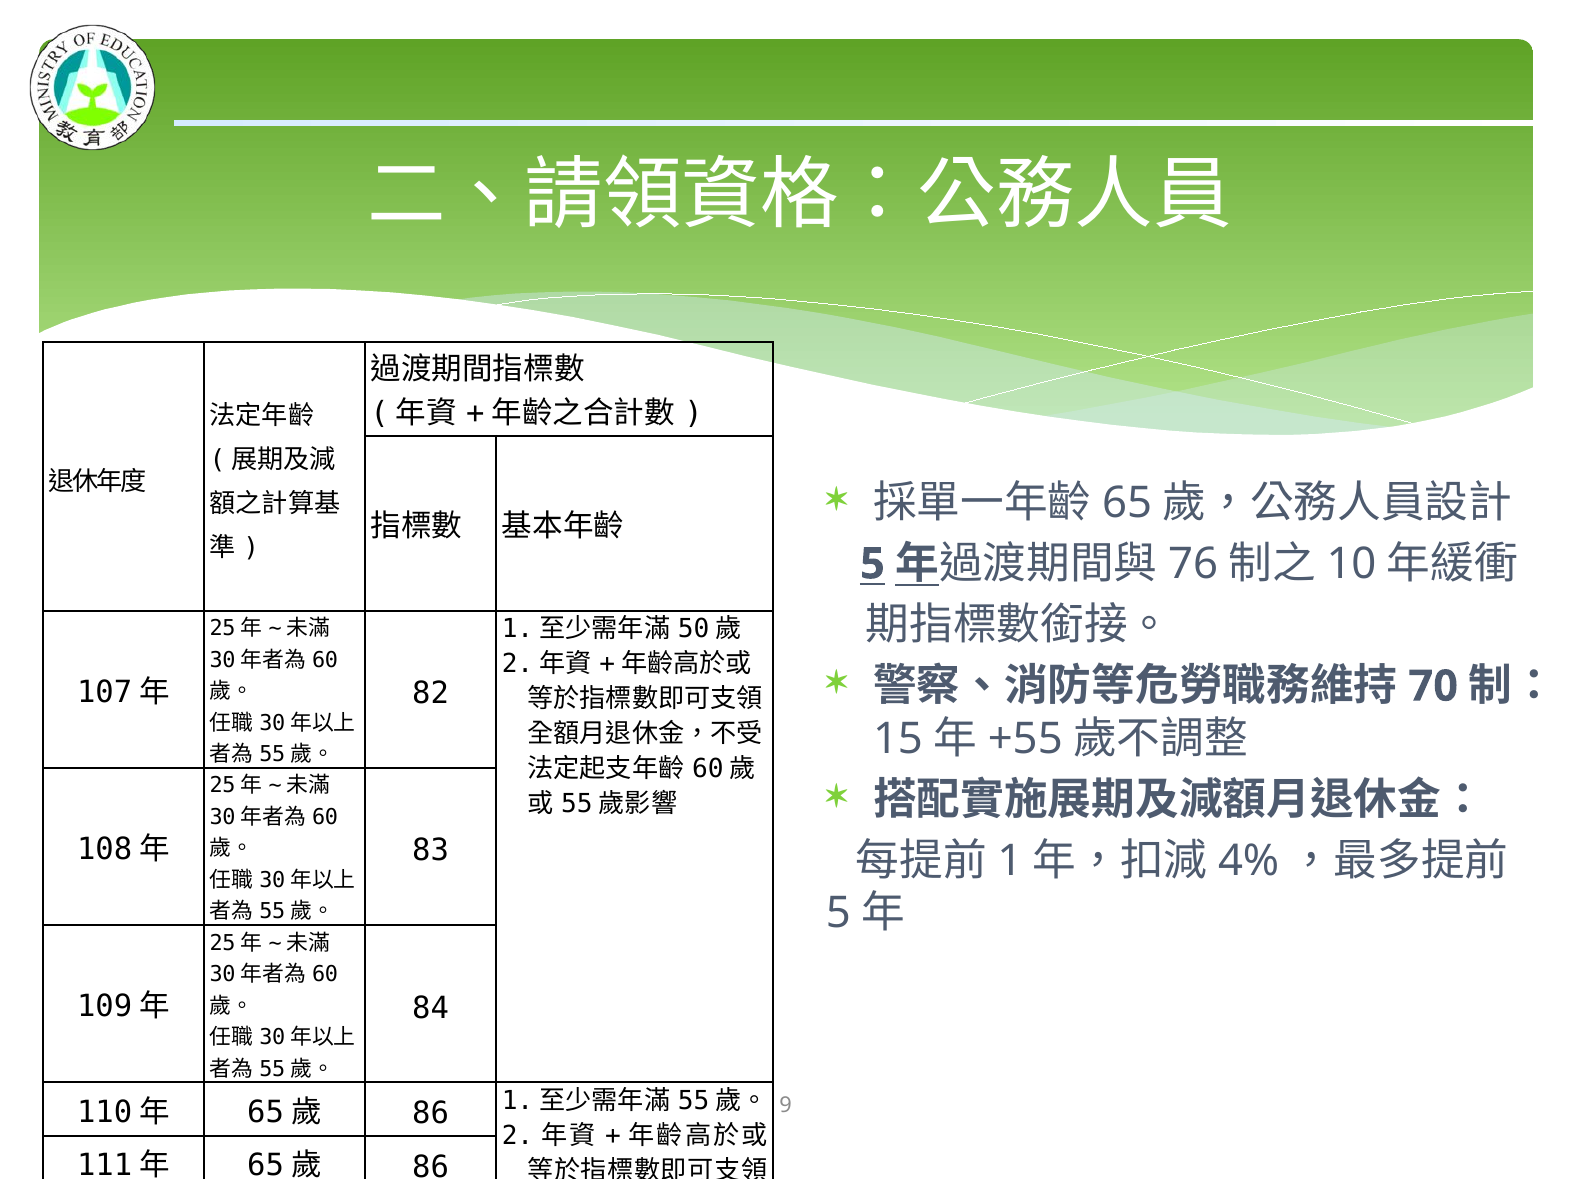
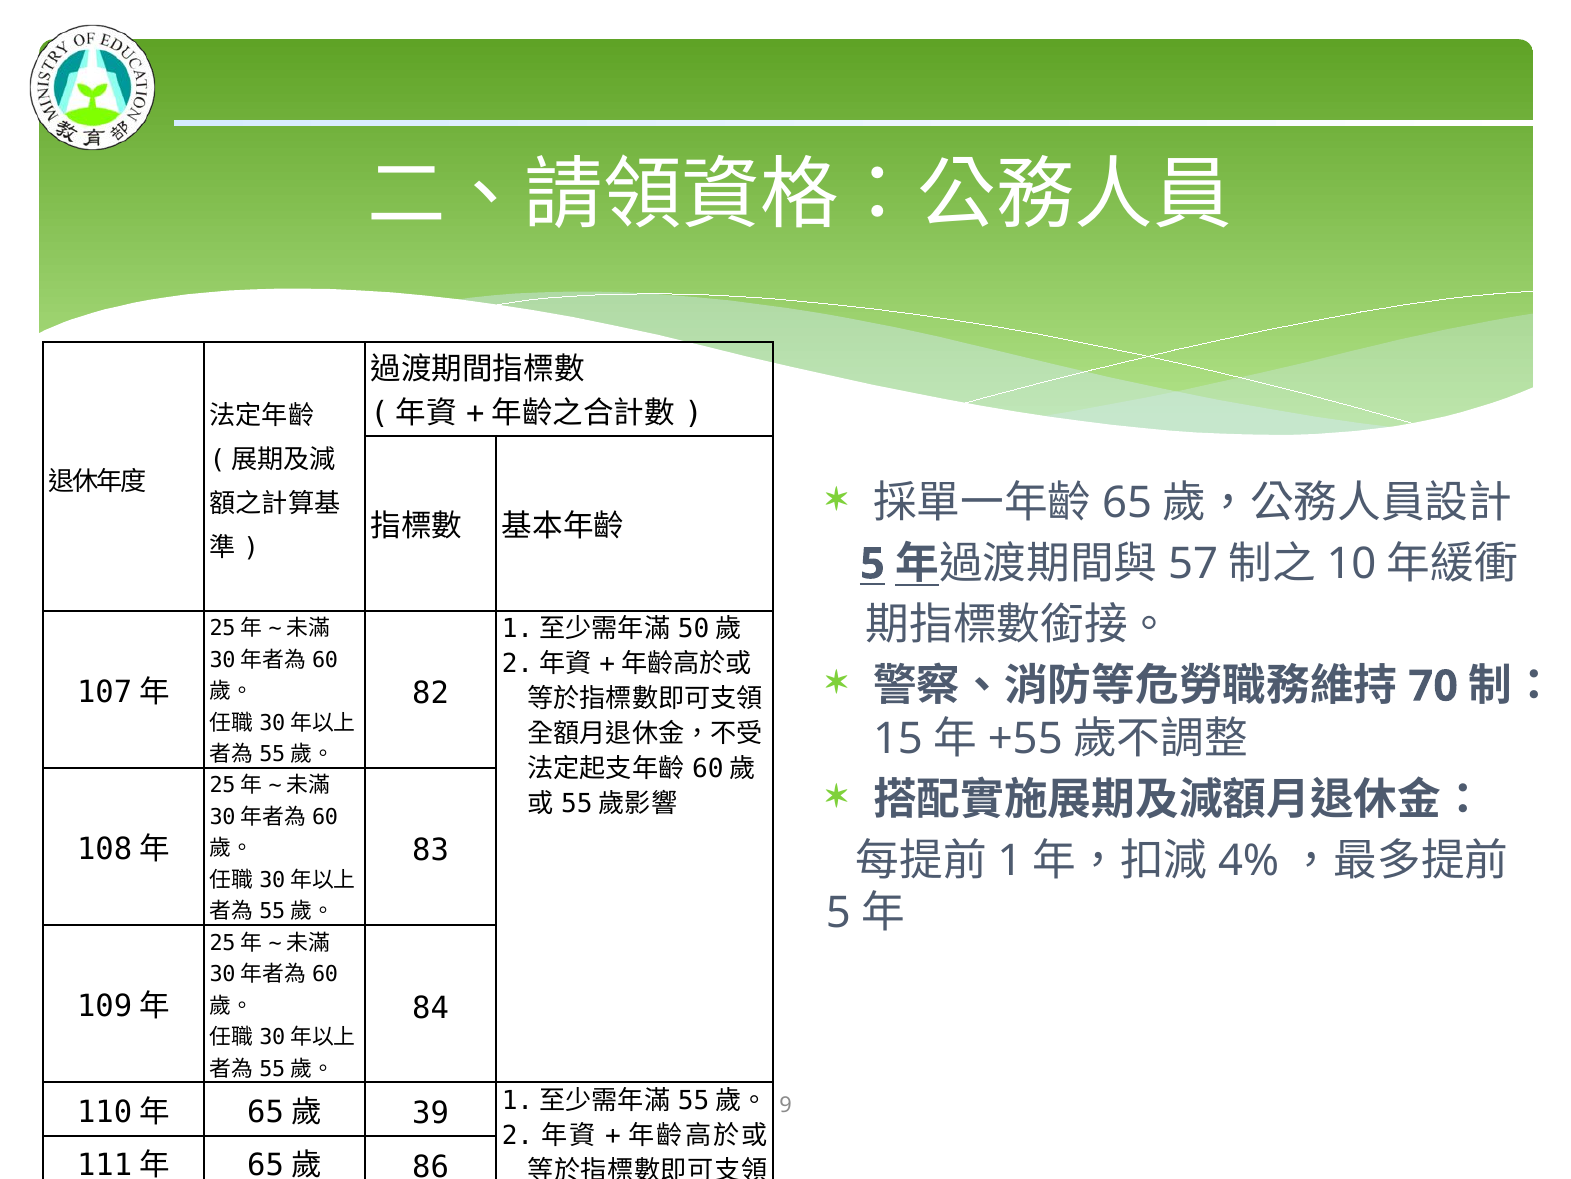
76: 76 -> 57
86 at (431, 1113): 86 -> 39
